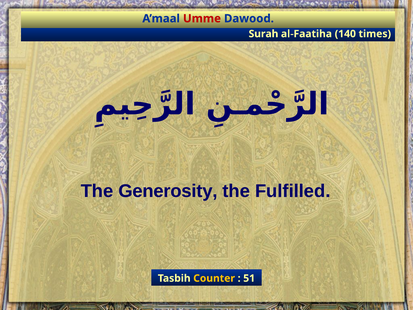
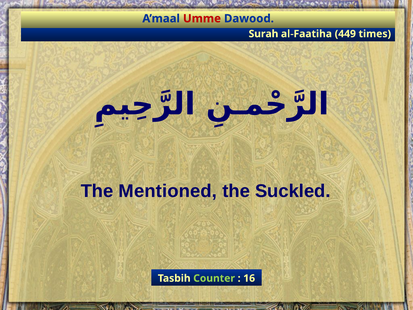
140: 140 -> 449
Generosity: Generosity -> Mentioned
Fulfilled: Fulfilled -> Suckled
Counter colour: yellow -> light green
51: 51 -> 16
